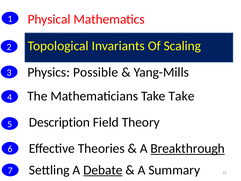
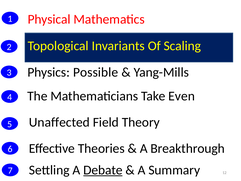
Take Take: Take -> Even
Description: Description -> Unaffected
Breakthrough underline: present -> none
